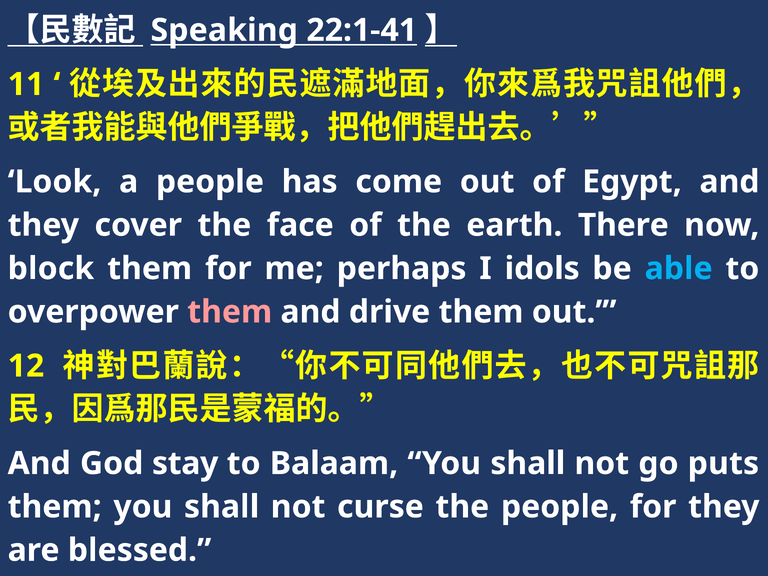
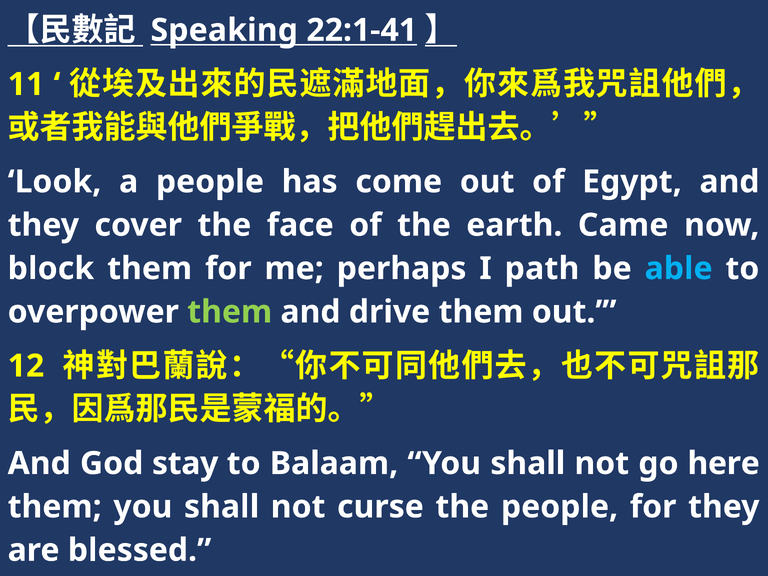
There: There -> Came
idols: idols -> path
them at (230, 312) colour: pink -> light green
puts: puts -> here
